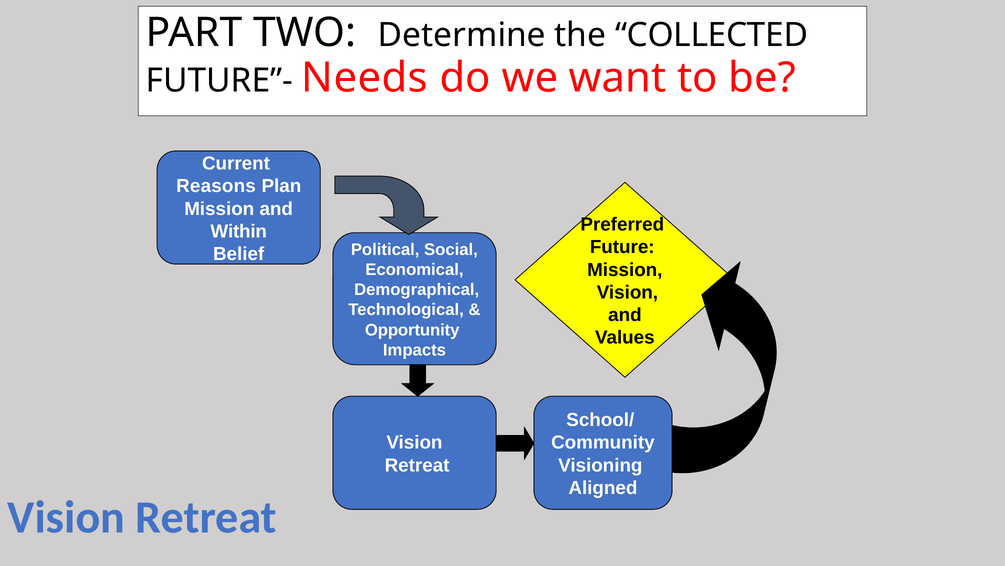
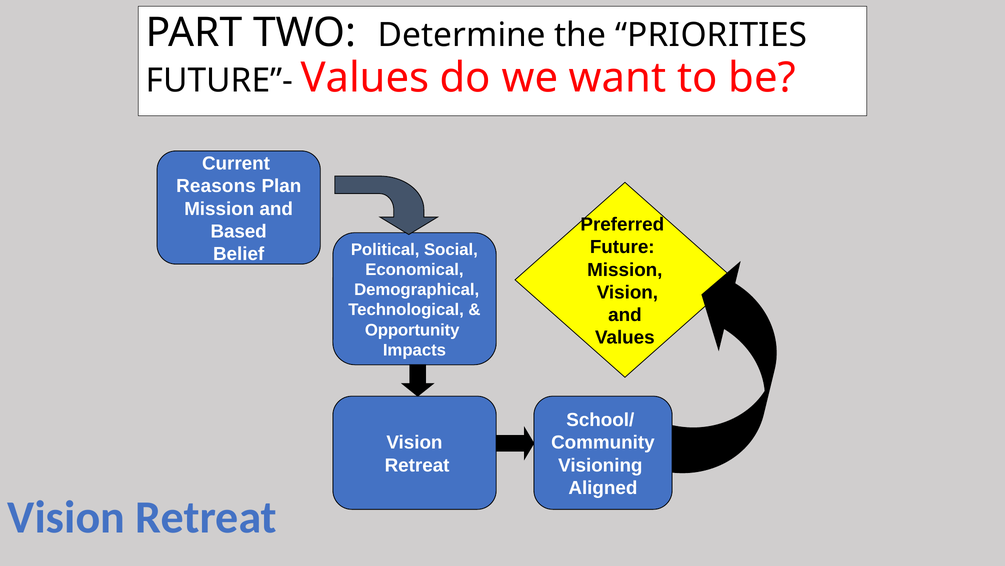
COLLECTED: COLLECTED -> PRIORITIES
FUTURE”- Needs: Needs -> Values
Within: Within -> Based
